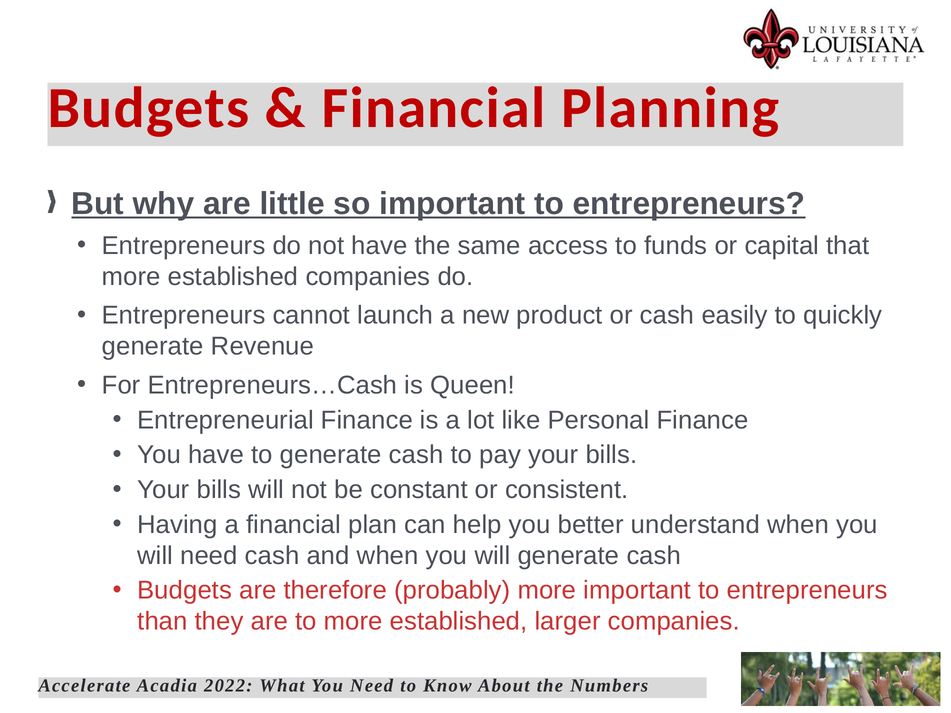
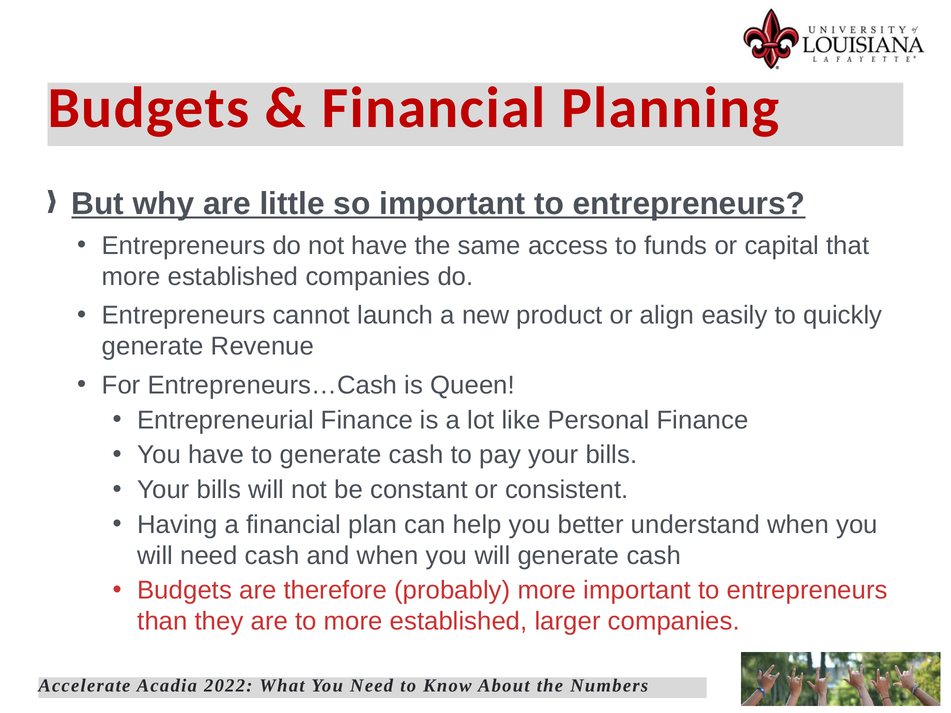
or cash: cash -> align
